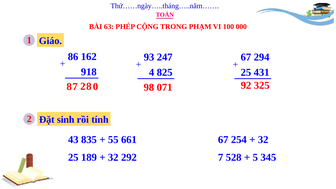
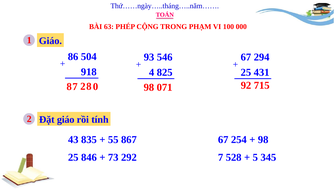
162: 162 -> 504
247: 247 -> 546
325: 325 -> 715
Đặt sinh: sinh -> giáo
661: 661 -> 867
32 at (263, 139): 32 -> 98
189: 189 -> 846
32 at (113, 157): 32 -> 73
